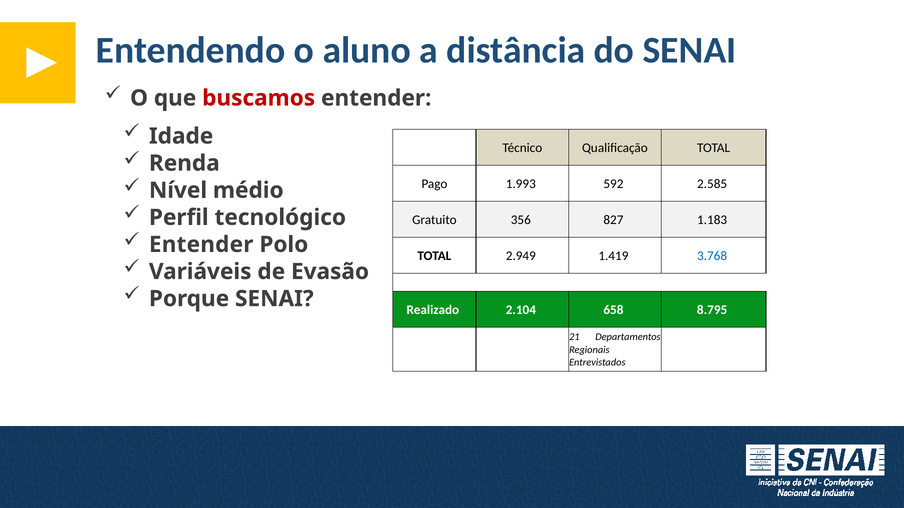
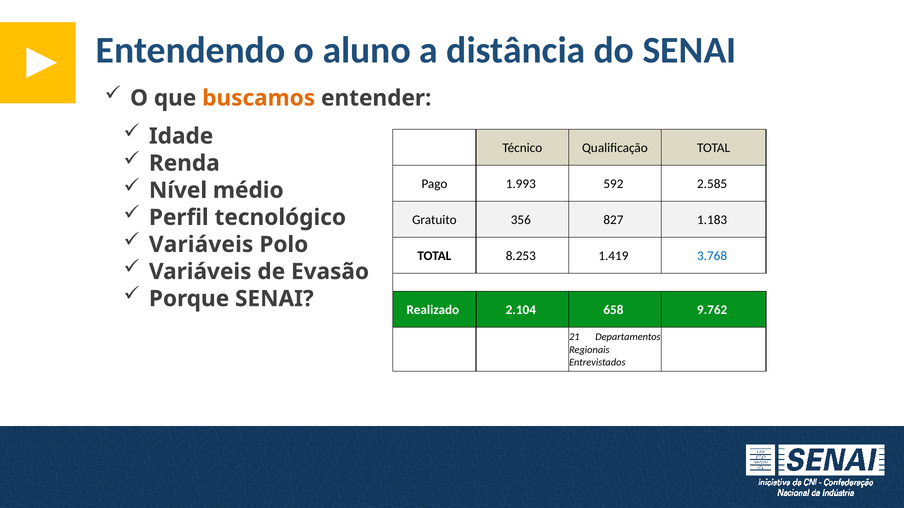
buscamos colour: red -> orange
Entender at (201, 245): Entender -> Variáveis
2.949: 2.949 -> 8.253
8.795: 8.795 -> 9.762
